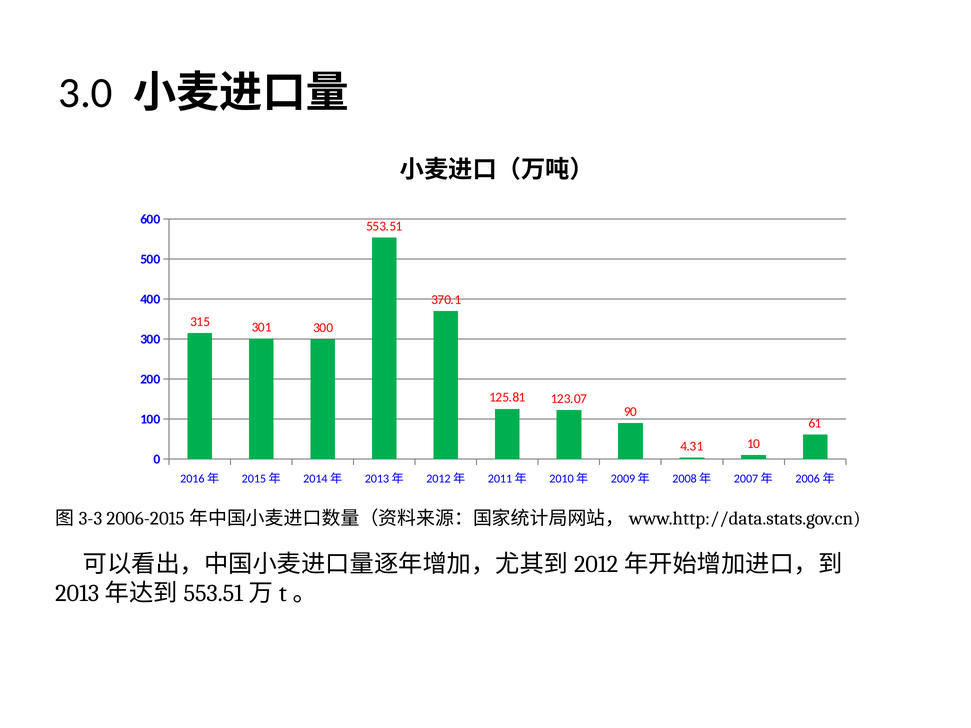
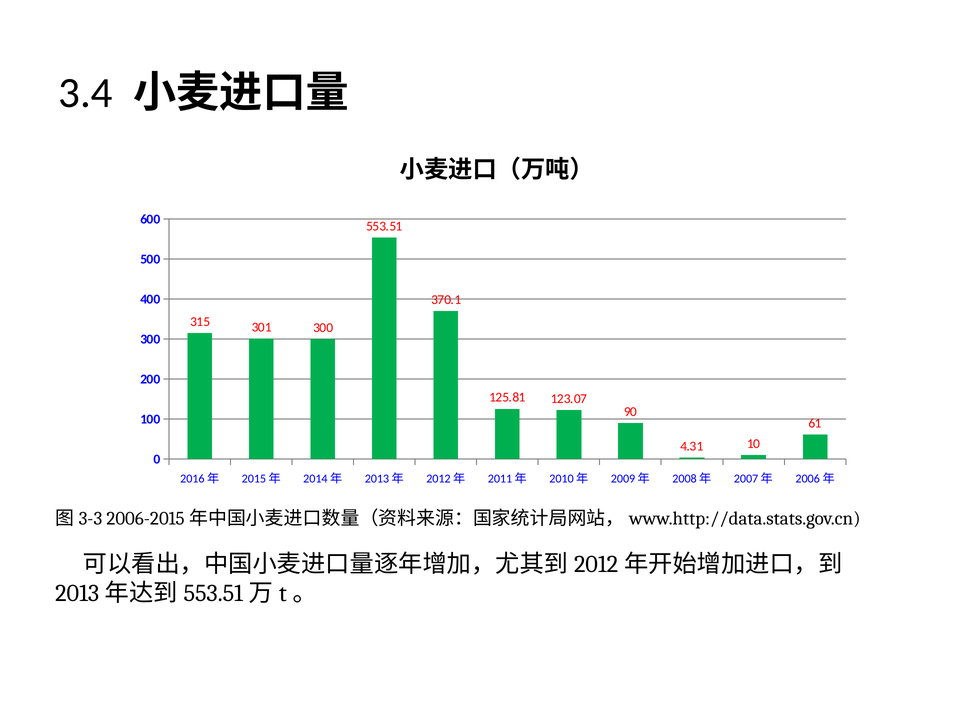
3.0: 3.0 -> 3.4
